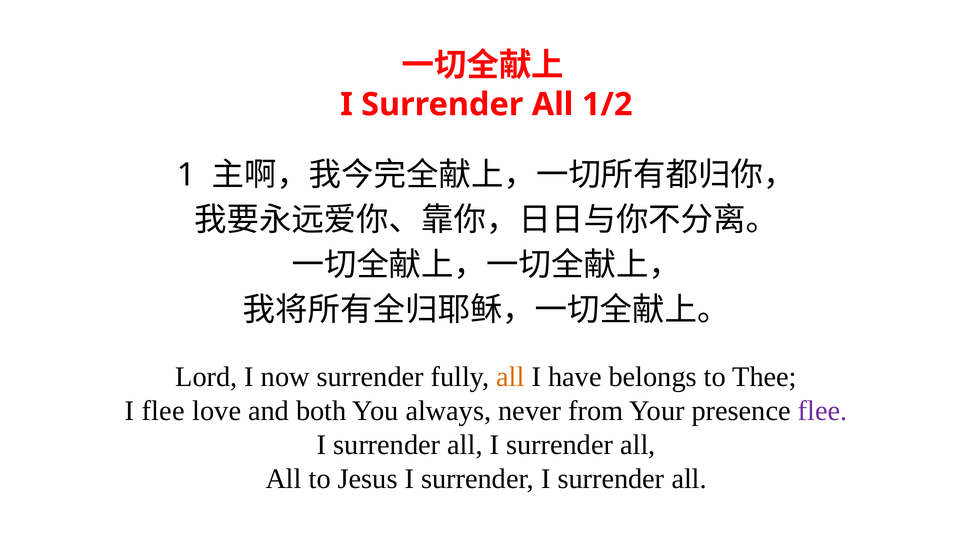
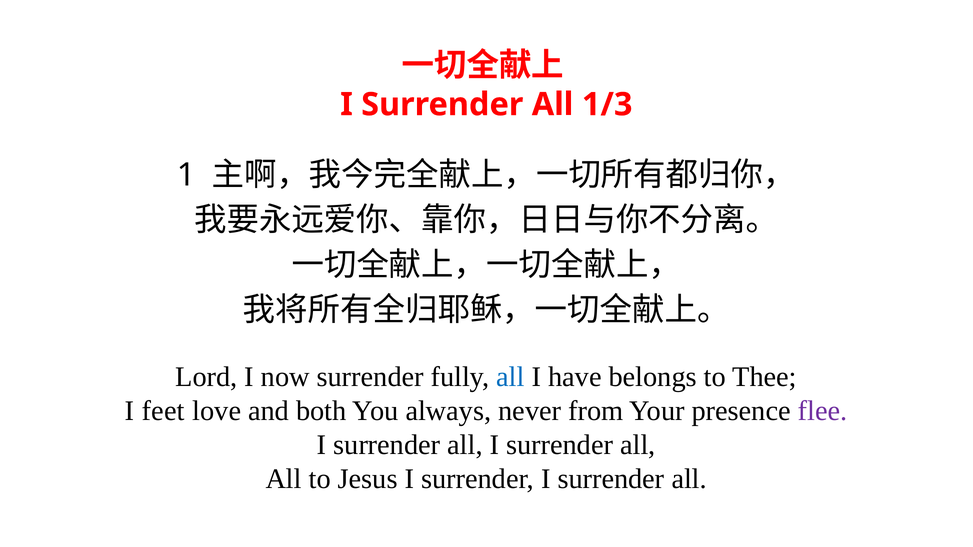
1/2: 1/2 -> 1/3
all at (511, 377) colour: orange -> blue
I flee: flee -> feet
